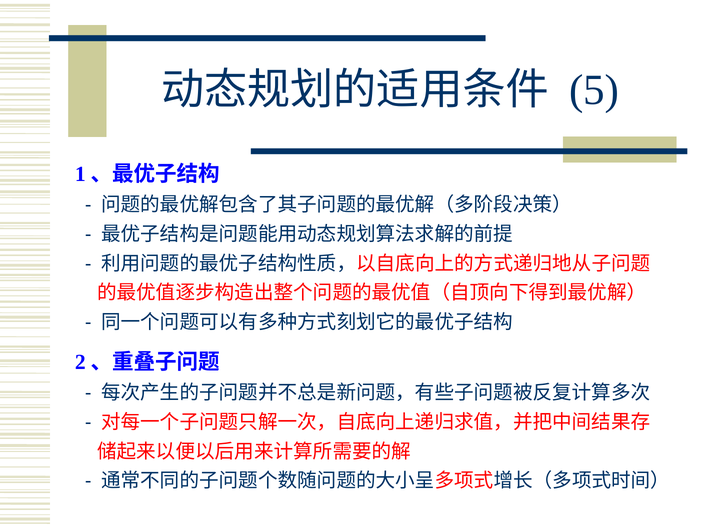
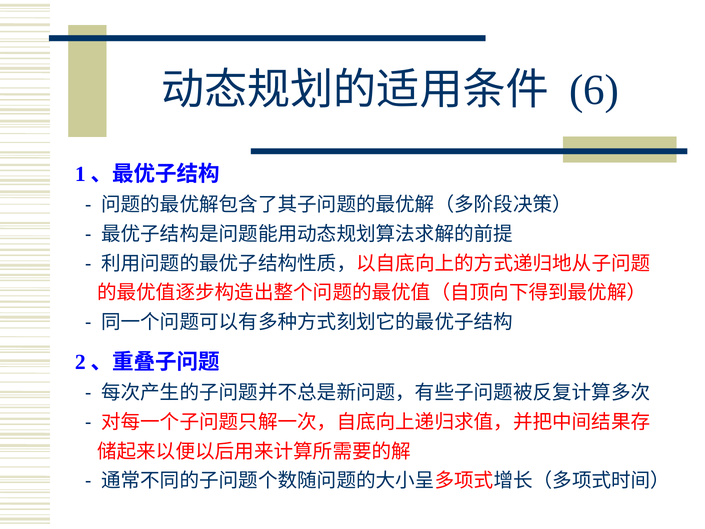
5: 5 -> 6
